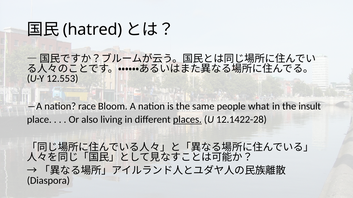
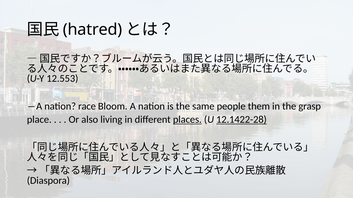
what: what -> them
insult: insult -> grasp
12.1422-28 underline: none -> present
